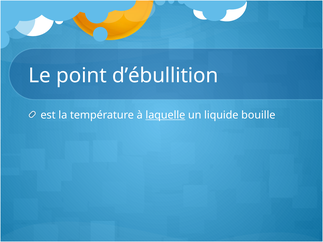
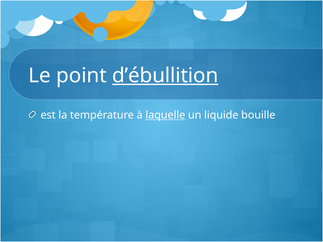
d’ébullition underline: none -> present
